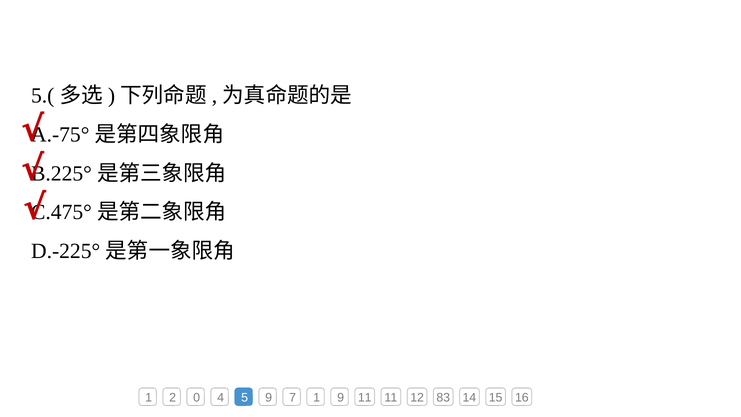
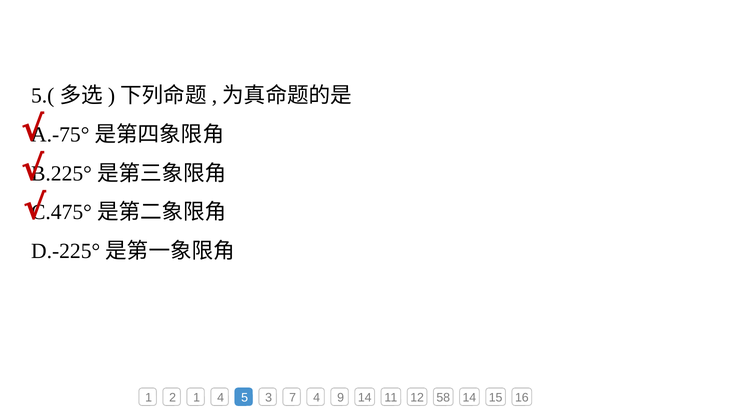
2 0: 0 -> 1
5 9: 9 -> 3
7 1: 1 -> 4
9 11: 11 -> 14
83: 83 -> 58
